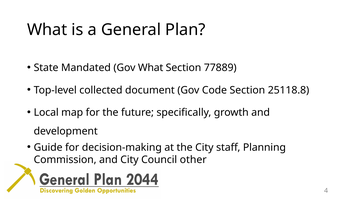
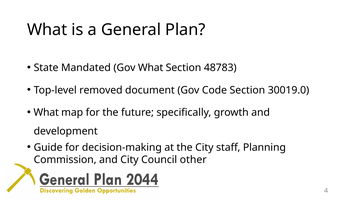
77889: 77889 -> 48783
collected: collected -> removed
25118.8: 25118.8 -> 30019.0
Local at (46, 112): Local -> What
